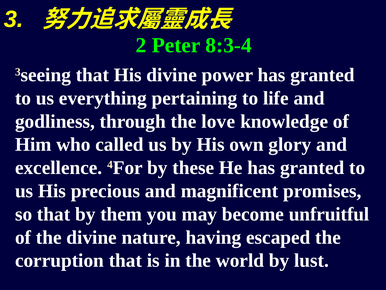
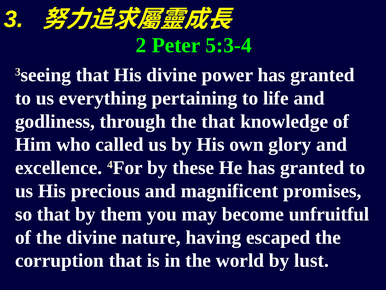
8:3-4: 8:3-4 -> 5:3-4
the love: love -> that
